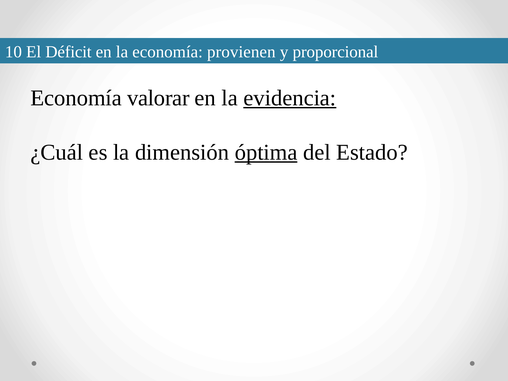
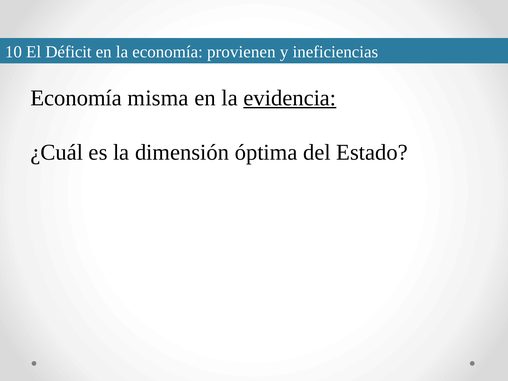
proporcional: proporcional -> ineficiencias
valorar: valorar -> misma
óptima underline: present -> none
